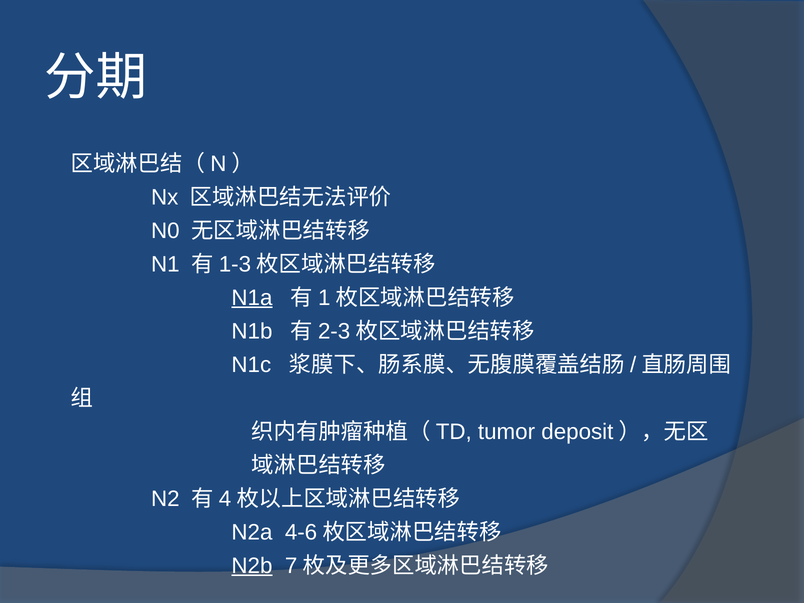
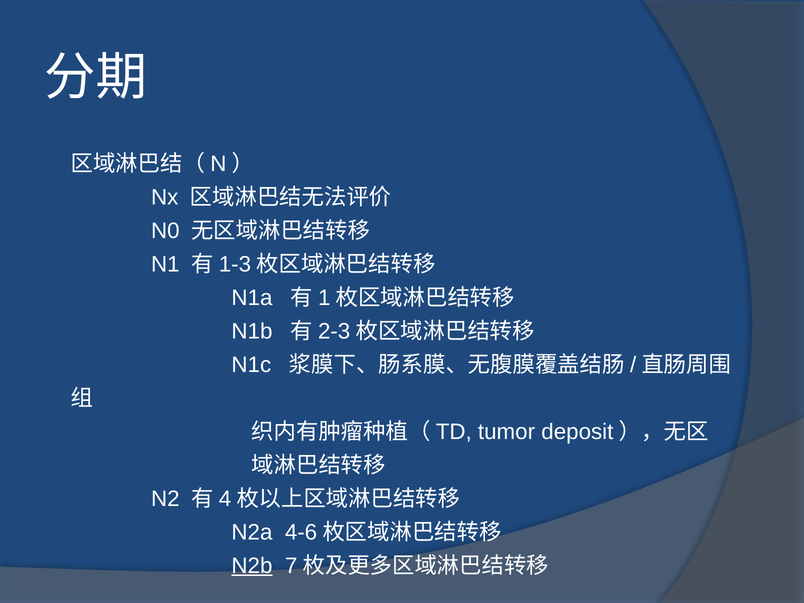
N1a underline: present -> none
